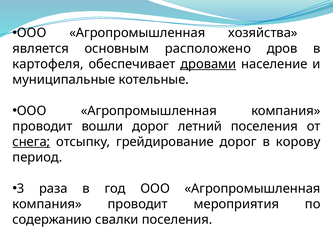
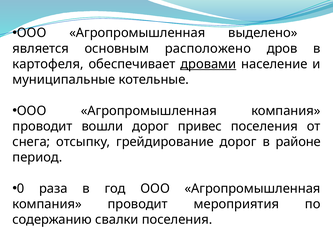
хозяйства: хозяйства -> выделено
летний: летний -> привес
снега underline: present -> none
корову: корову -> районе
3: 3 -> 0
